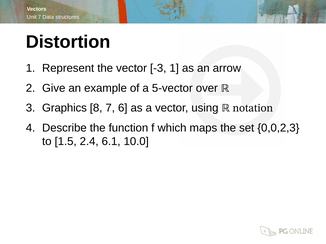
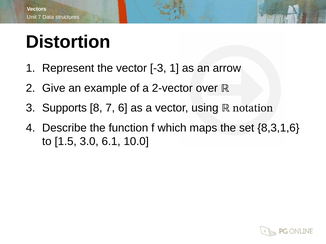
5-vector: 5-vector -> 2-vector
Graphics: Graphics -> Supports
0,0,2,3: 0,0,2,3 -> 8,3,1,6
2.4: 2.4 -> 3.0
